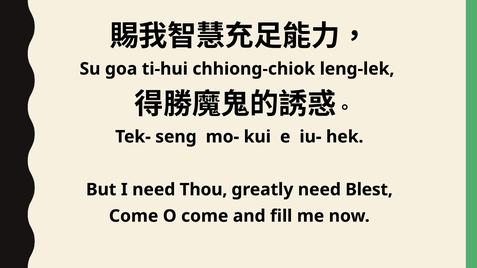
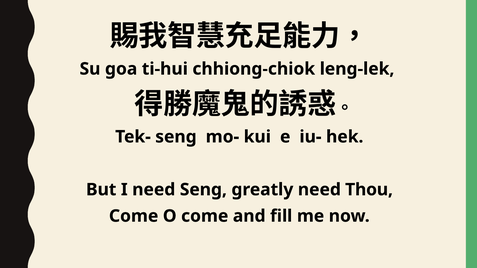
need Thou: Thou -> Seng
Blest: Blest -> Thou
